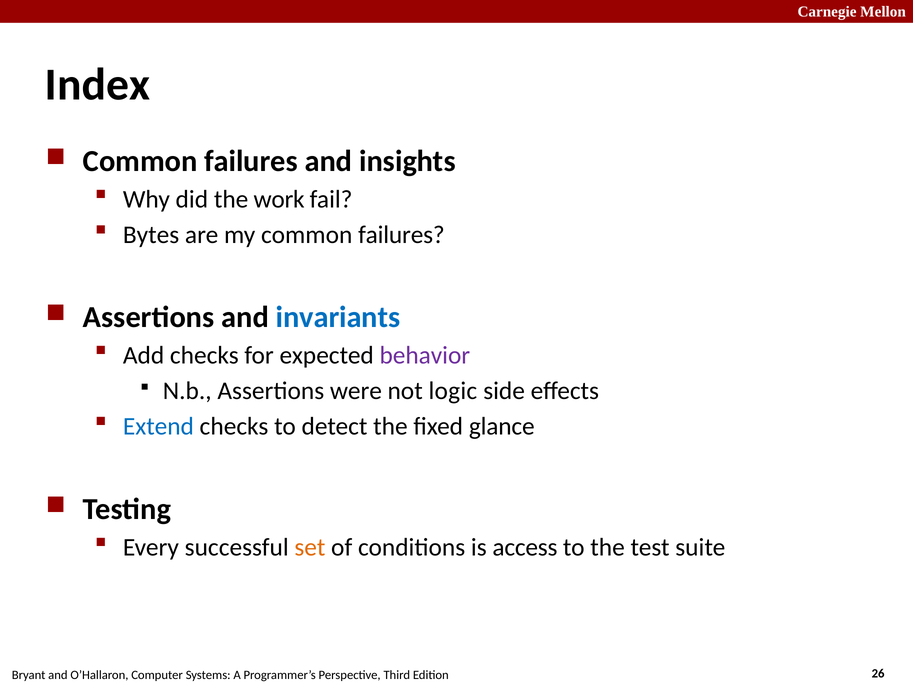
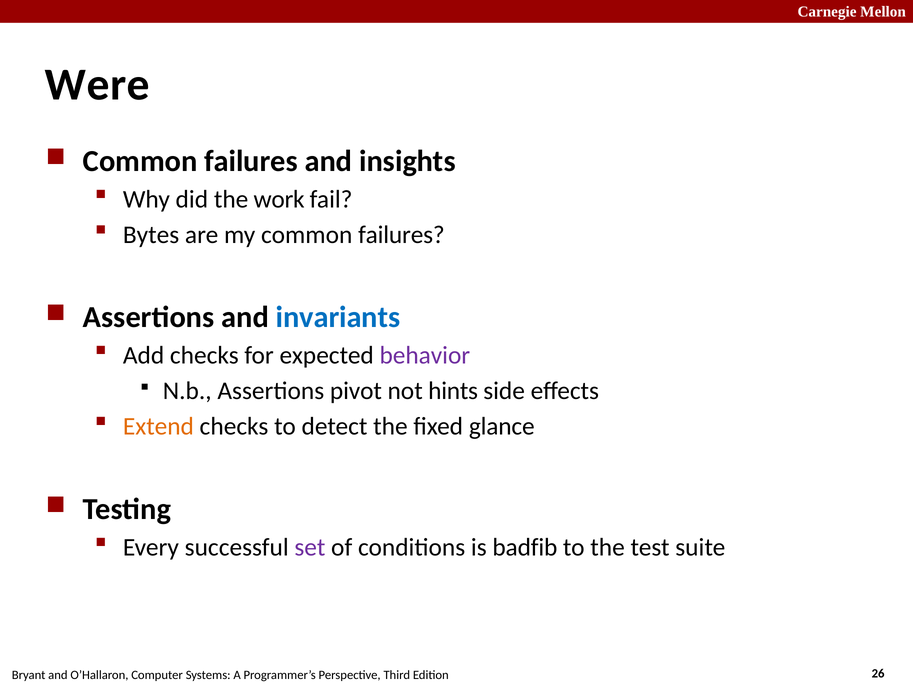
Index: Index -> Were
were: were -> pivot
logic: logic -> hints
Extend colour: blue -> orange
set colour: orange -> purple
access: access -> badfib
